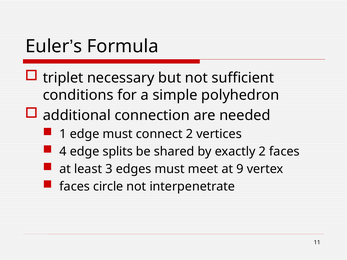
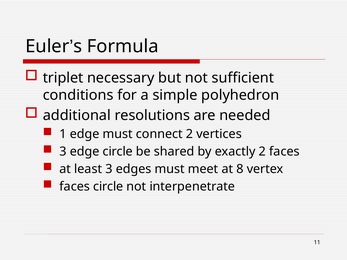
connection: connection -> resolutions
4 at (63, 152): 4 -> 3
edge splits: splits -> circle
9: 9 -> 8
